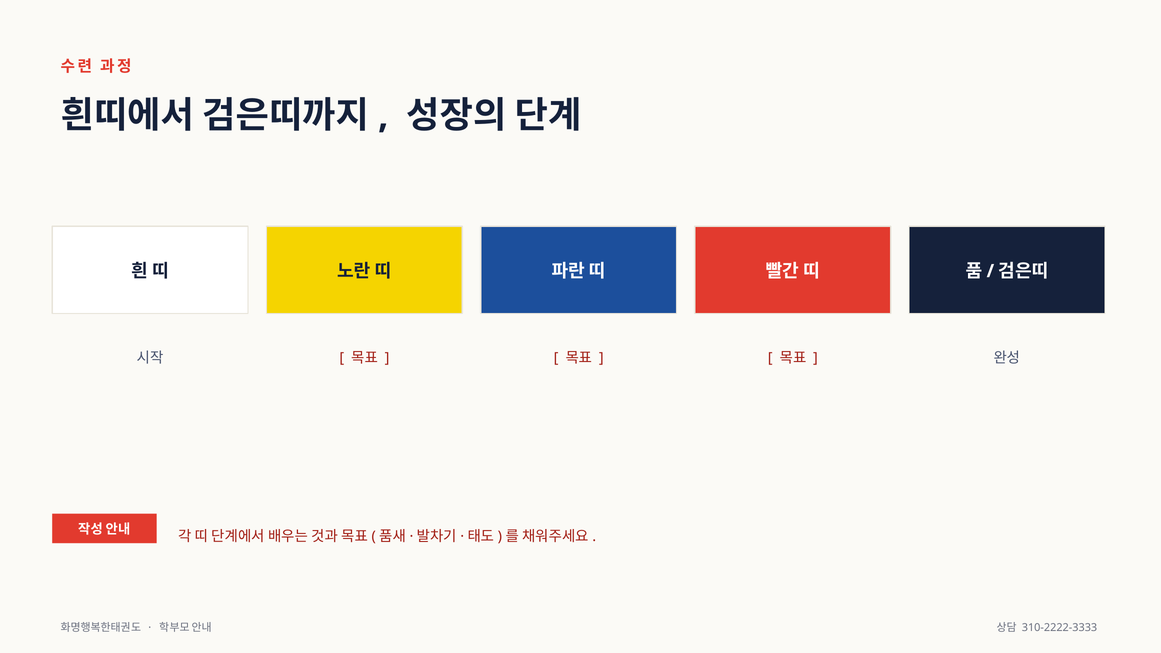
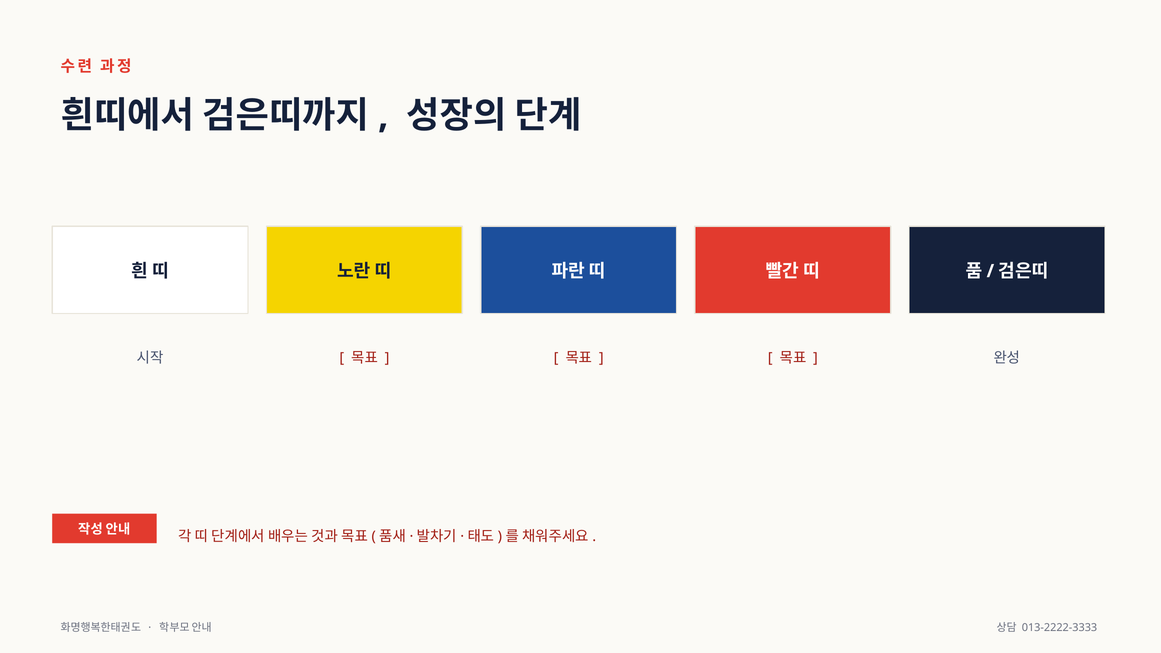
310-2222-3333: 310-2222-3333 -> 013-2222-3333
